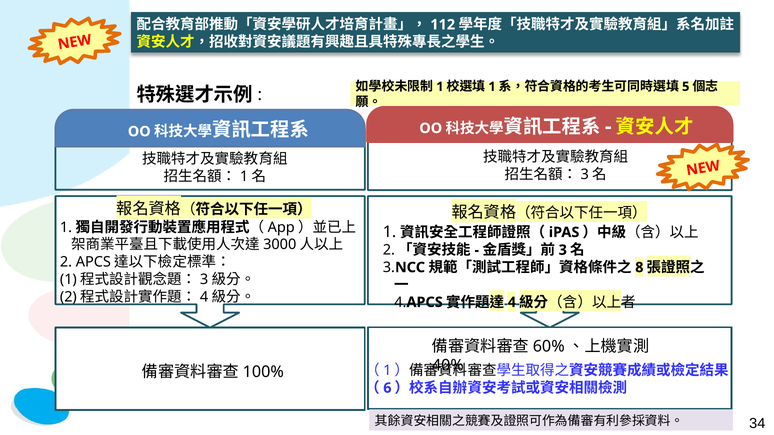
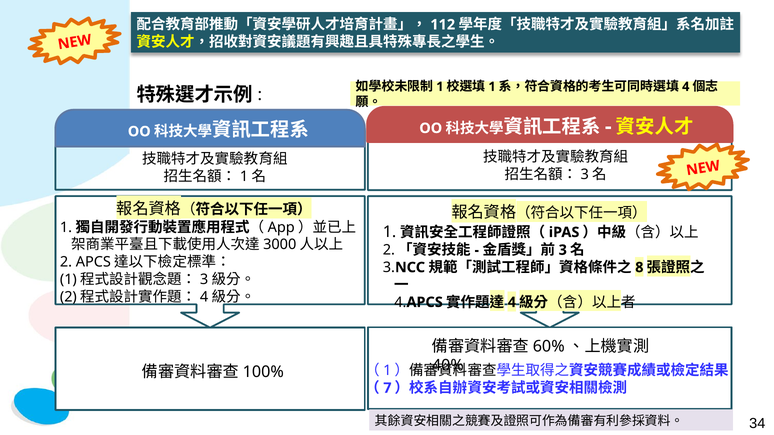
5 at (686, 87): 5 -> 4
6: 6 -> 7
